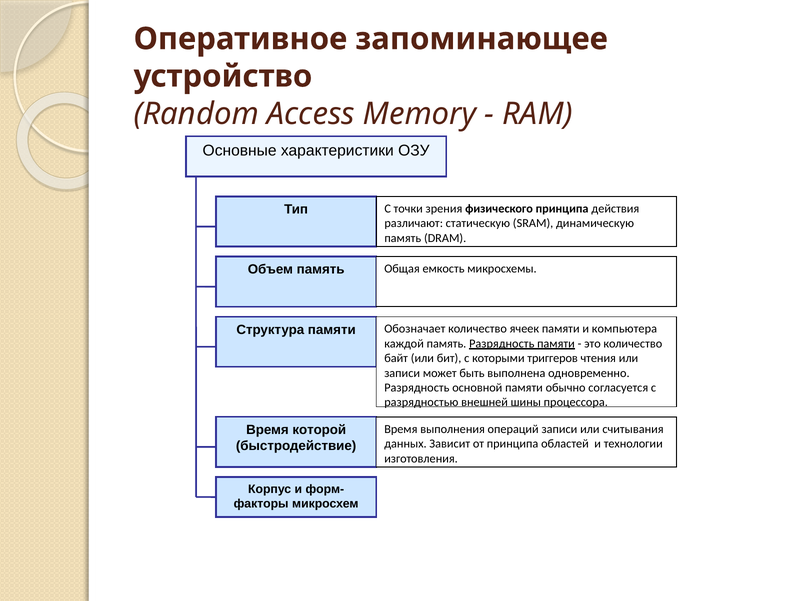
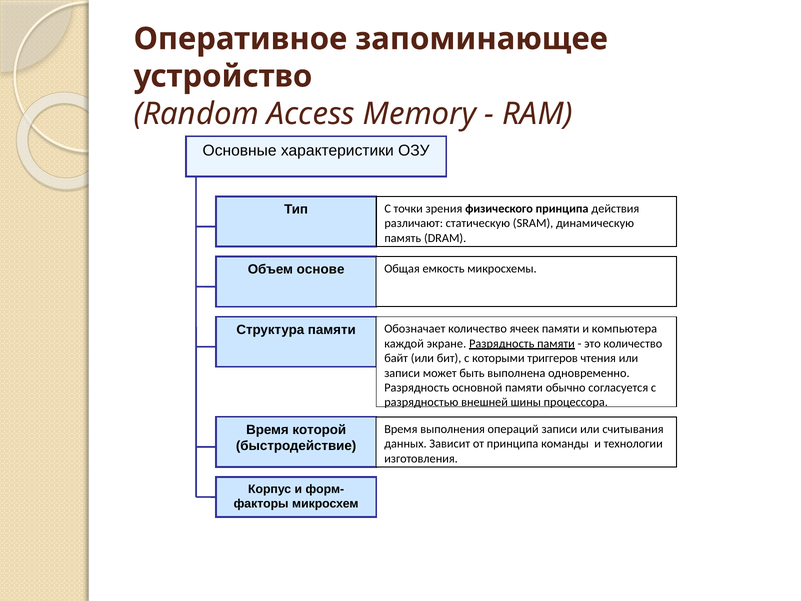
Объем память: память -> основе
каждой память: память -> экране
областей: областей -> команды
